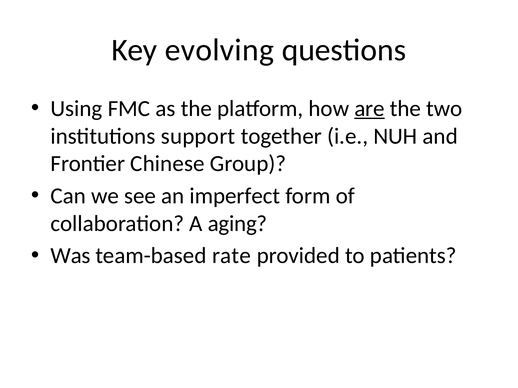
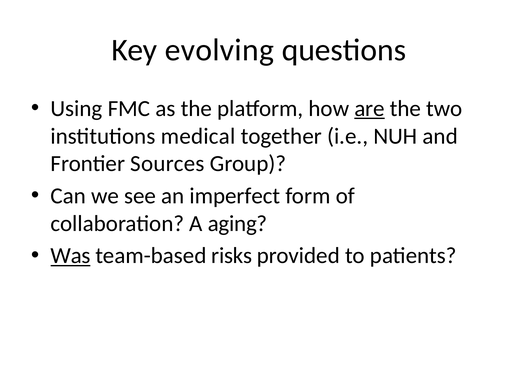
support: support -> medical
Chinese: Chinese -> Sources
Was underline: none -> present
rate: rate -> risks
